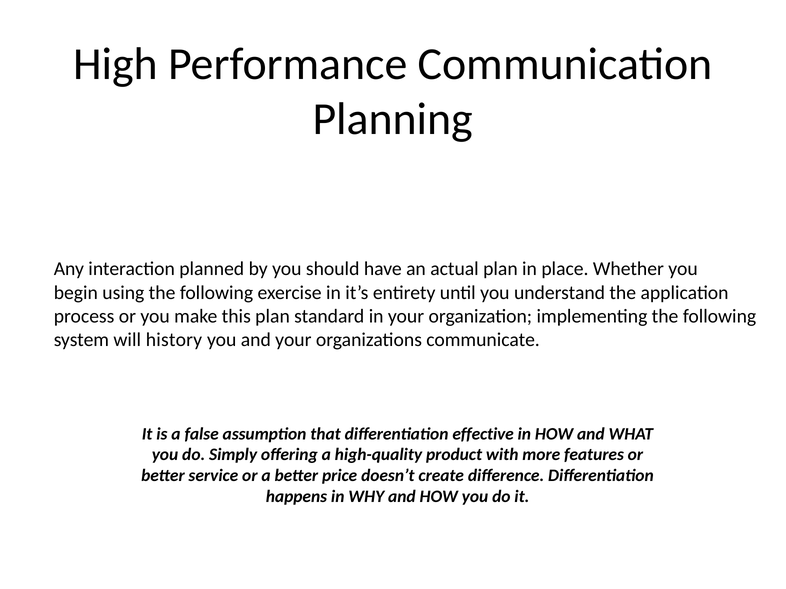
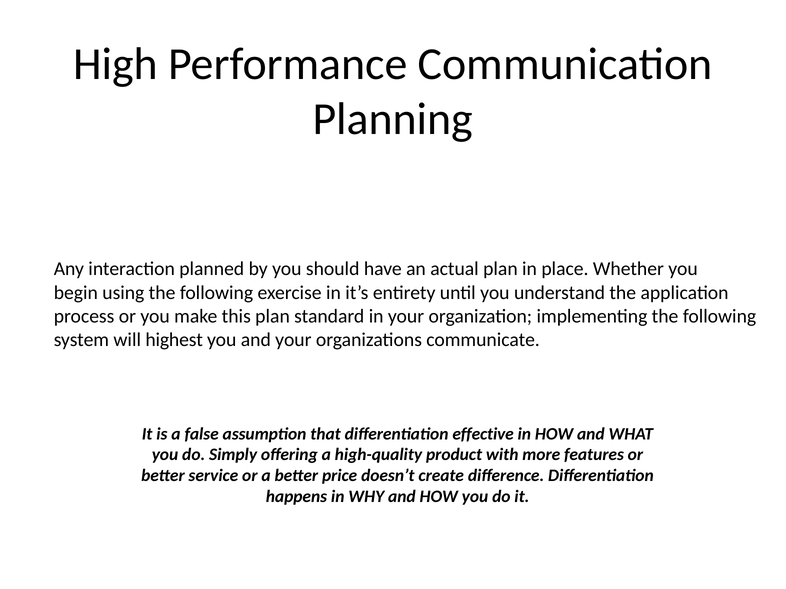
history: history -> highest
